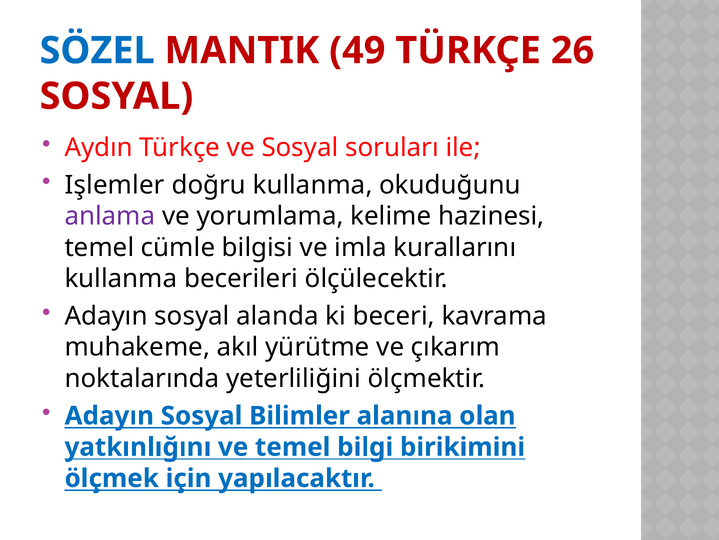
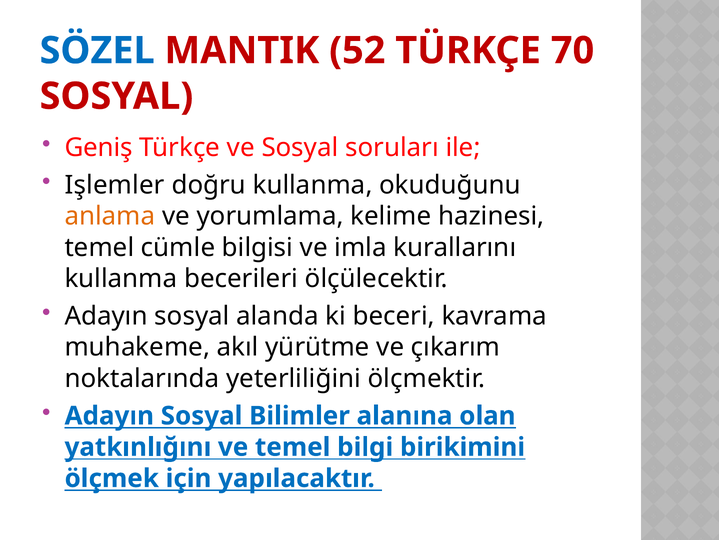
49: 49 -> 52
26: 26 -> 70
Aydın: Aydın -> Geniş
anlama colour: purple -> orange
